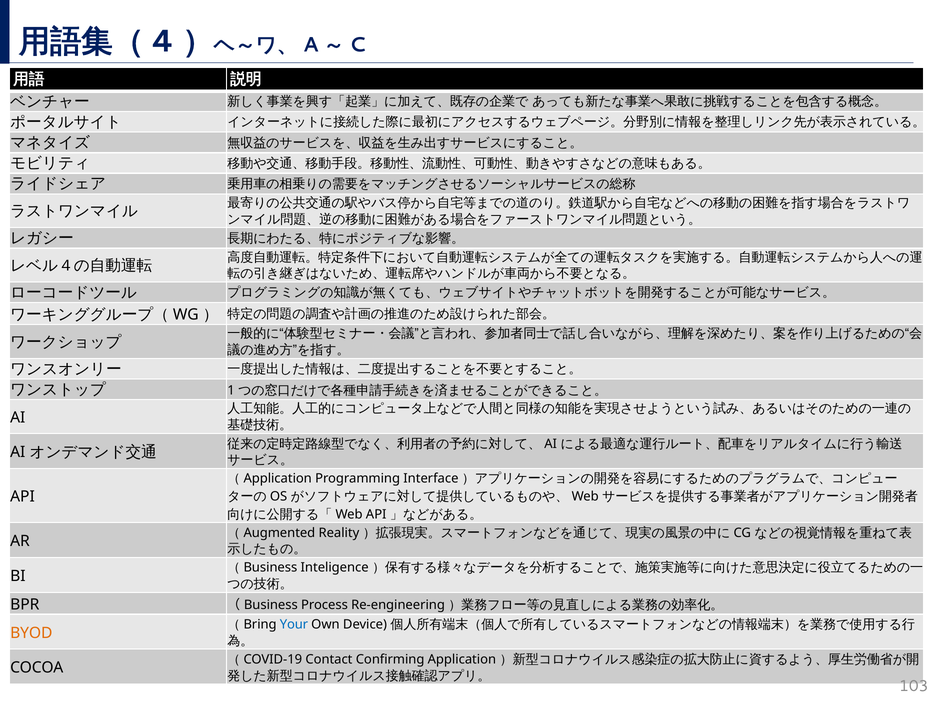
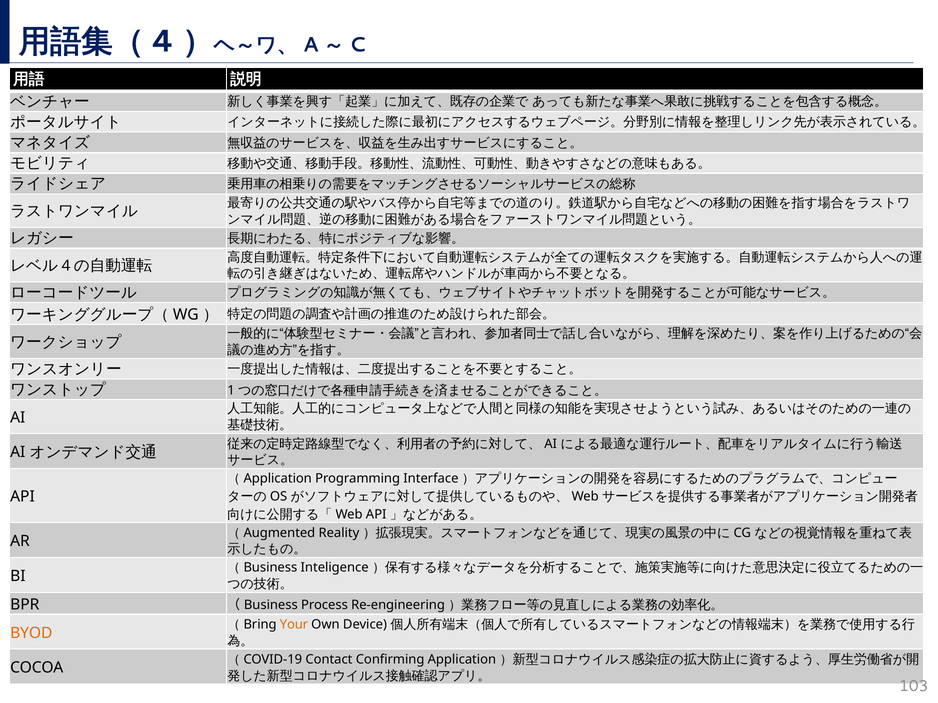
Your colour: blue -> orange
